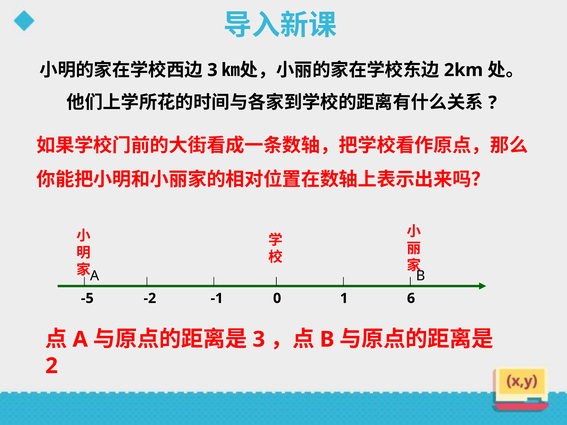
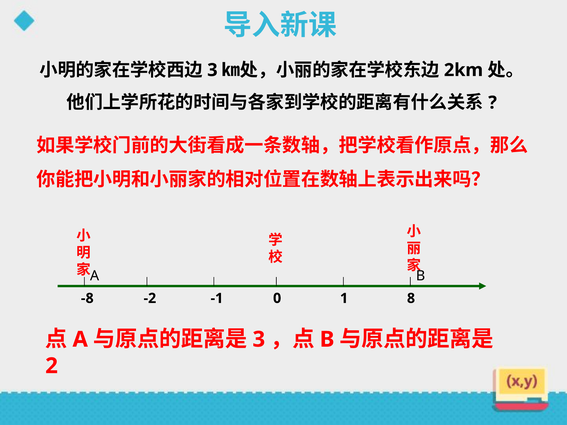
-5: -5 -> -8
6: 6 -> 8
